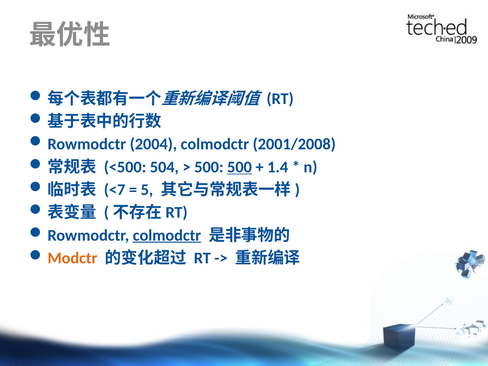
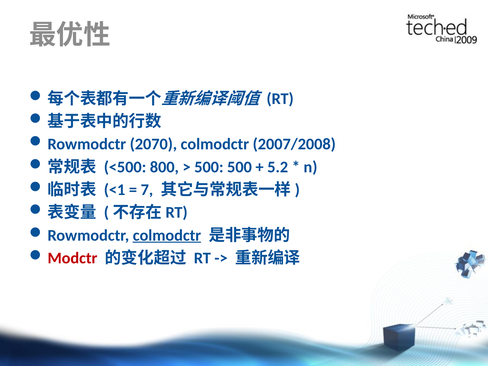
2004: 2004 -> 2070
2001/2008: 2001/2008 -> 2007/2008
504: 504 -> 800
500 at (240, 167) underline: present -> none
1.4: 1.4 -> 5.2
<7: <7 -> <1
5: 5 -> 7
Modctr colour: orange -> red
